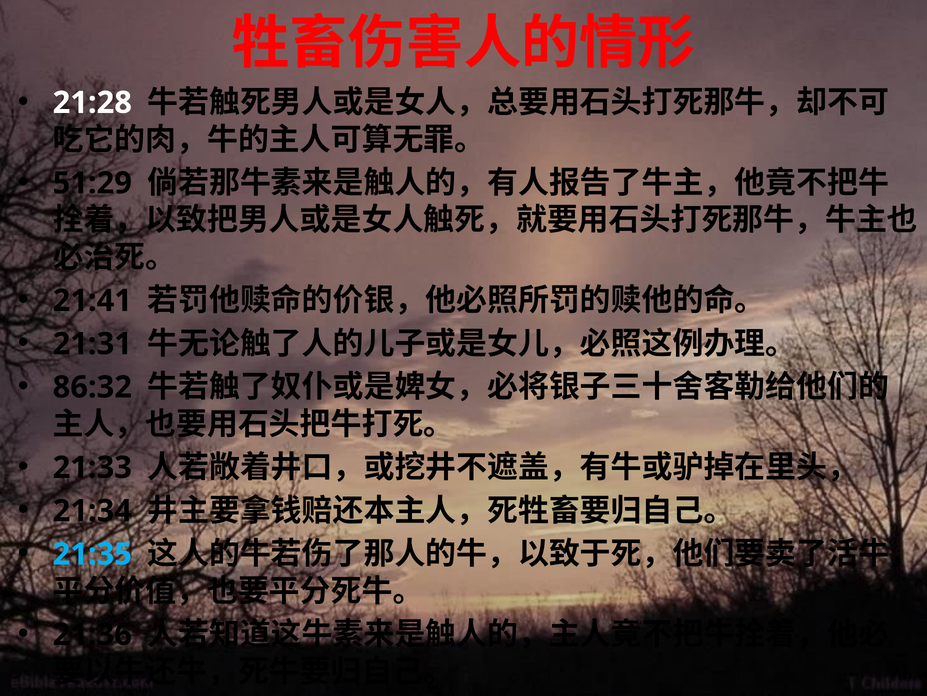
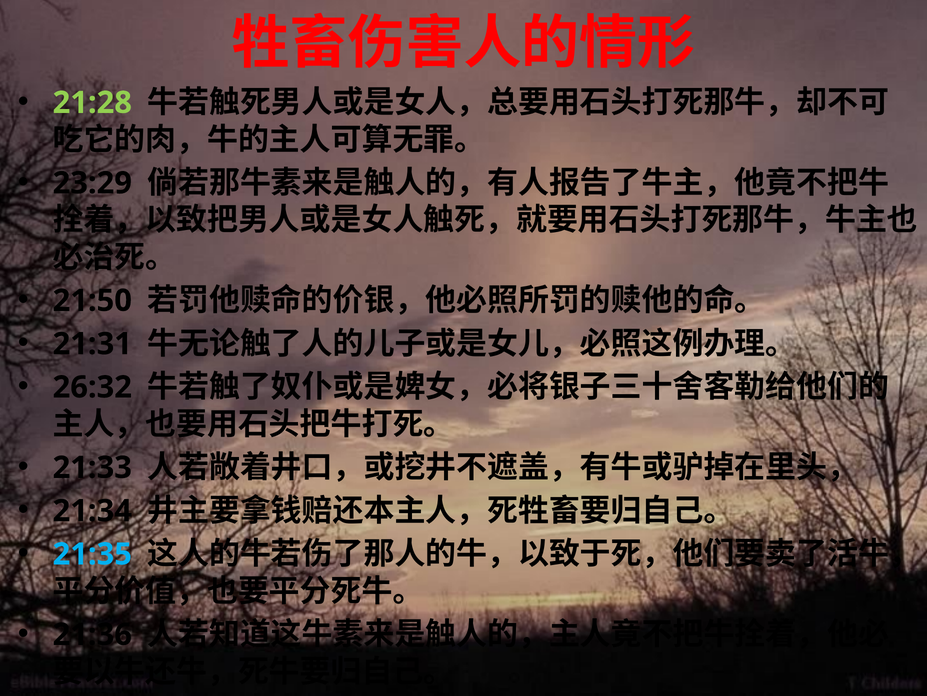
21:28 colour: white -> light green
51:29: 51:29 -> 23:29
21:41: 21:41 -> 21:50
86:32: 86:32 -> 26:32
